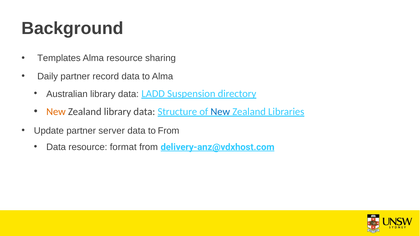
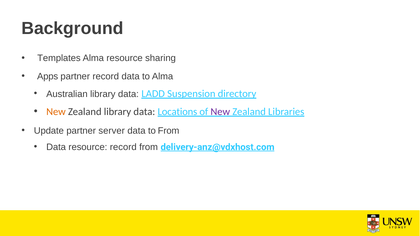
Daily: Daily -> Apps
Structure: Structure -> Locations
New at (220, 112) colour: blue -> purple
resource format: format -> record
